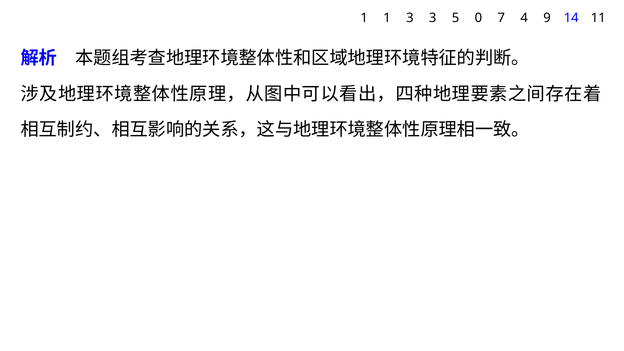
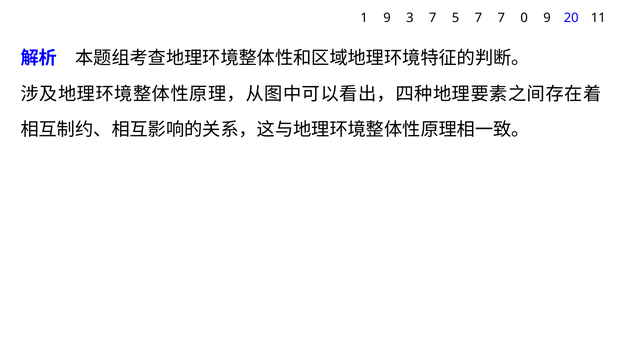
1 1: 1 -> 9
3 3: 3 -> 7
5 0: 0 -> 7
4: 4 -> 0
14: 14 -> 20
